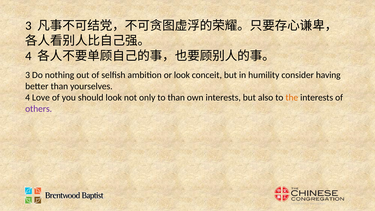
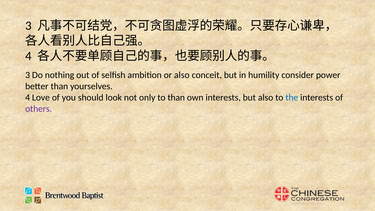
or look: look -> also
having: having -> power
the colour: orange -> blue
